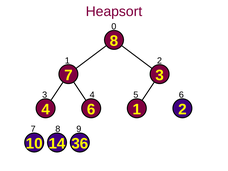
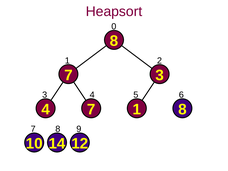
4 6: 6 -> 7
1 2: 2 -> 8
36: 36 -> 12
